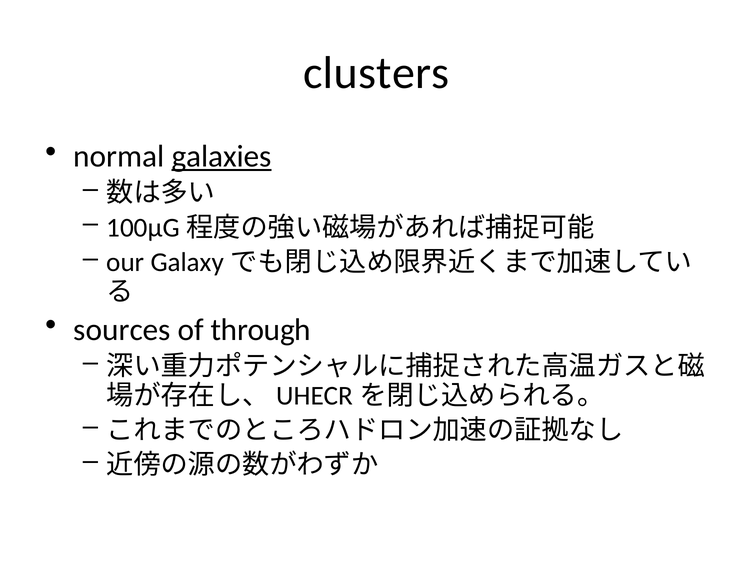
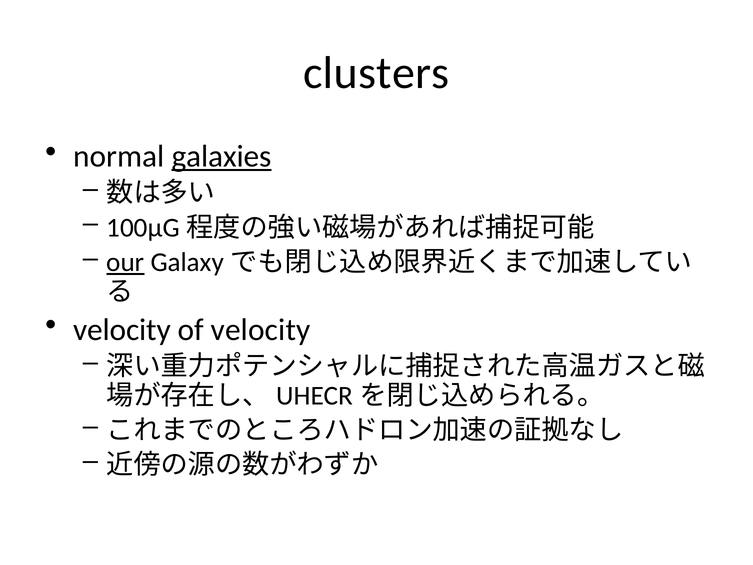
our underline: none -> present
sources at (122, 330): sources -> velocity
of through: through -> velocity
